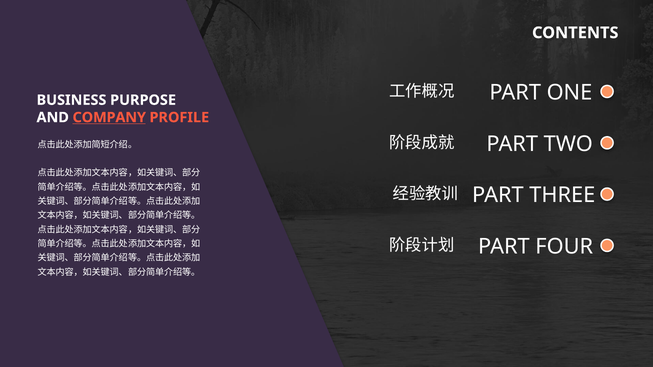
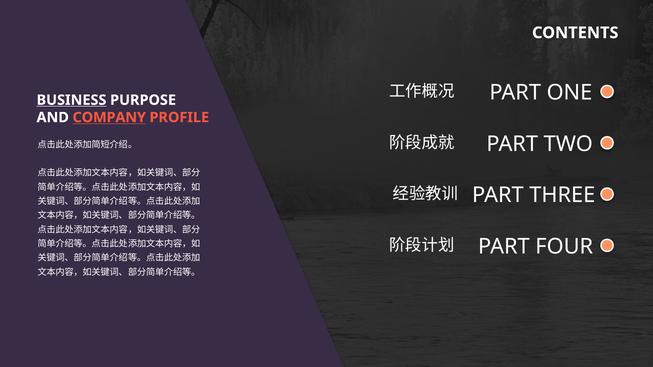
BUSINESS underline: none -> present
